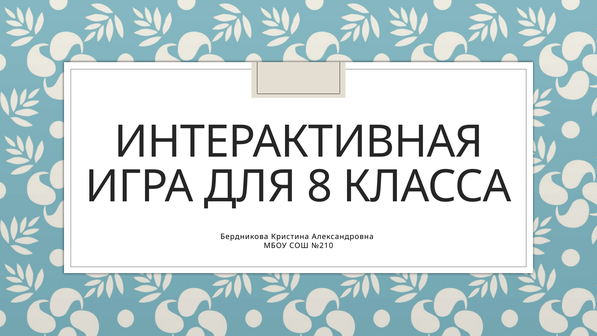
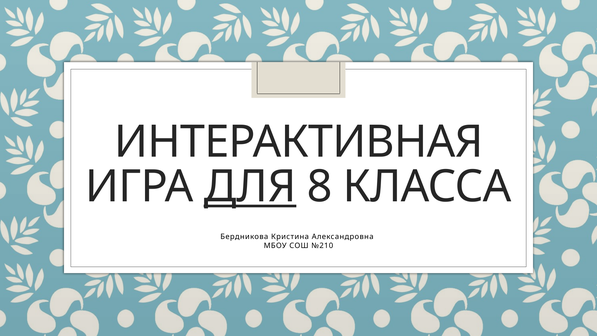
ДЛЯ underline: none -> present
